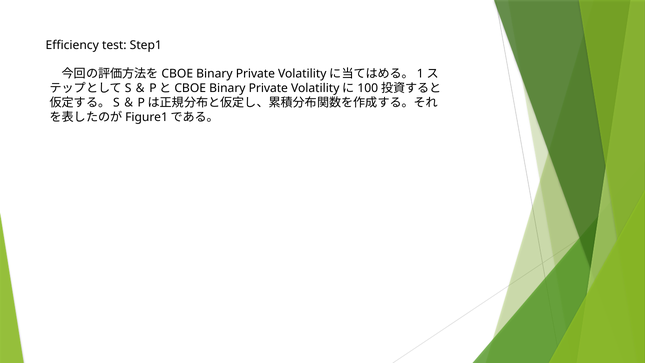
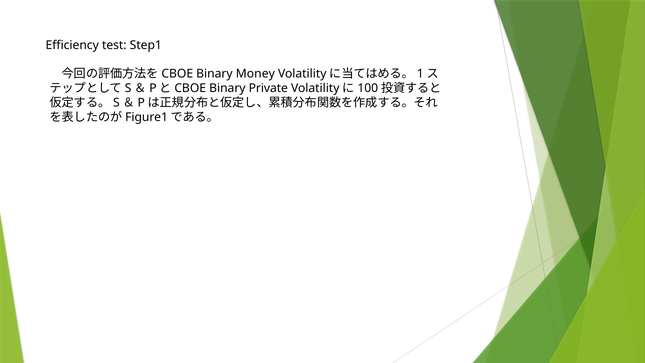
Private at (255, 74): Private -> Money
